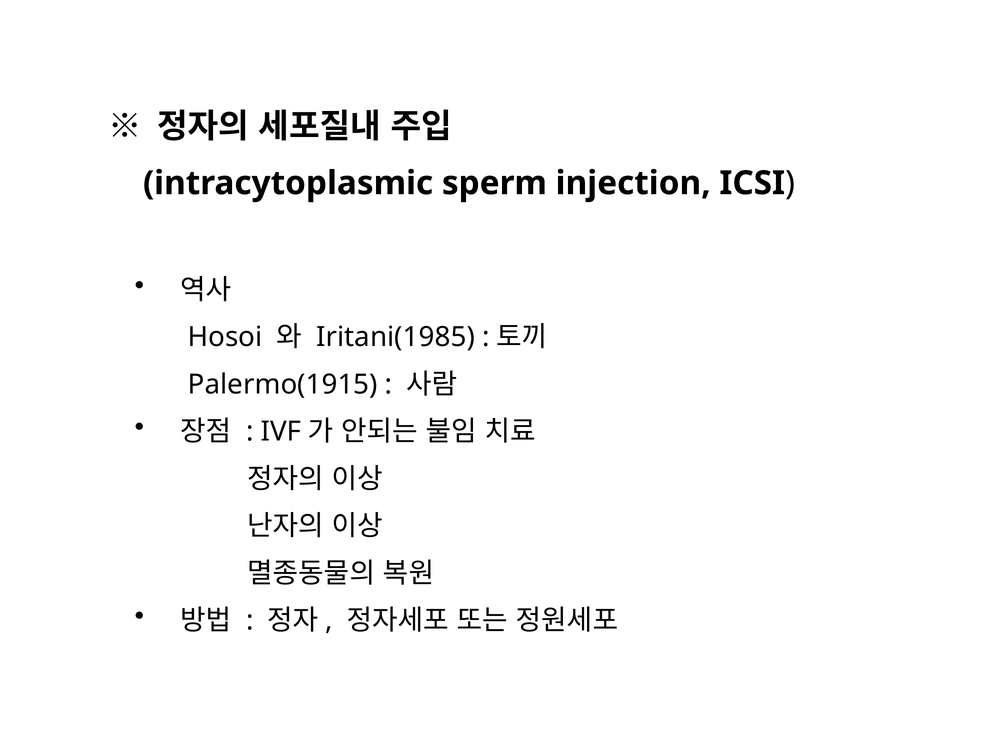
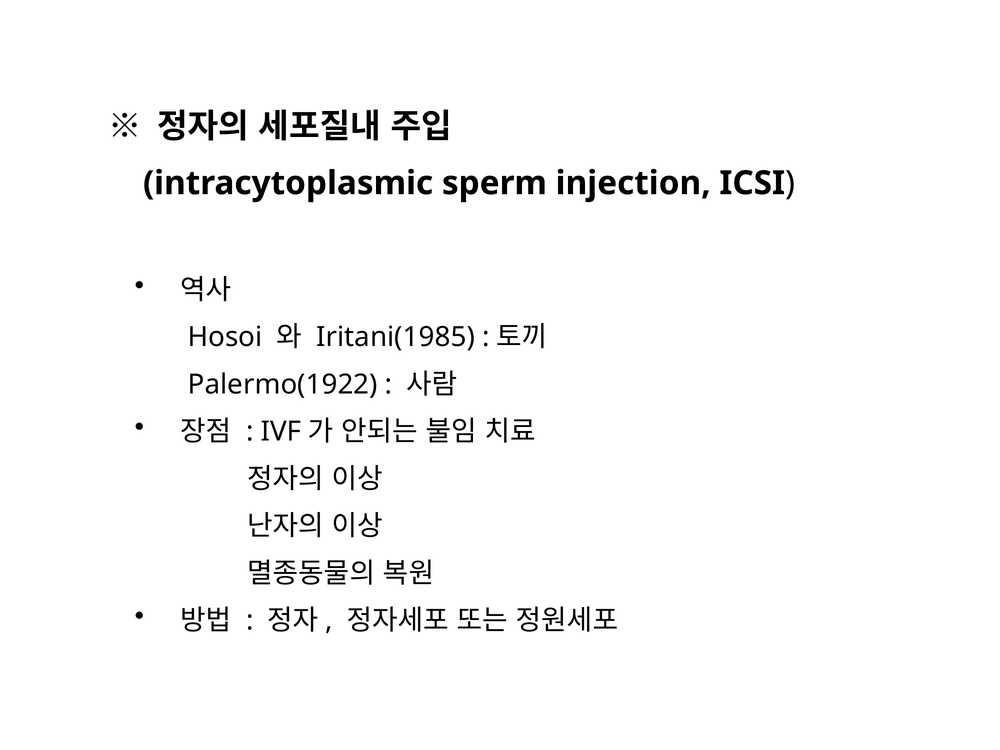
Palermo(1915: Palermo(1915 -> Palermo(1922
